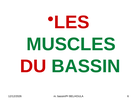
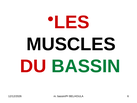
MUSCLES colour: green -> black
